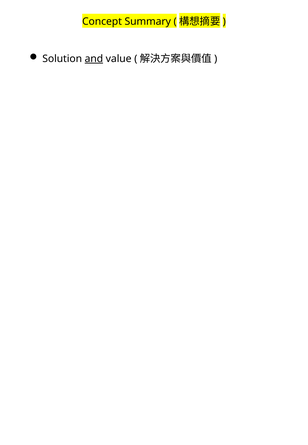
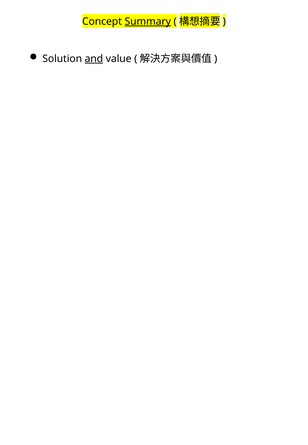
Summary underline: none -> present
